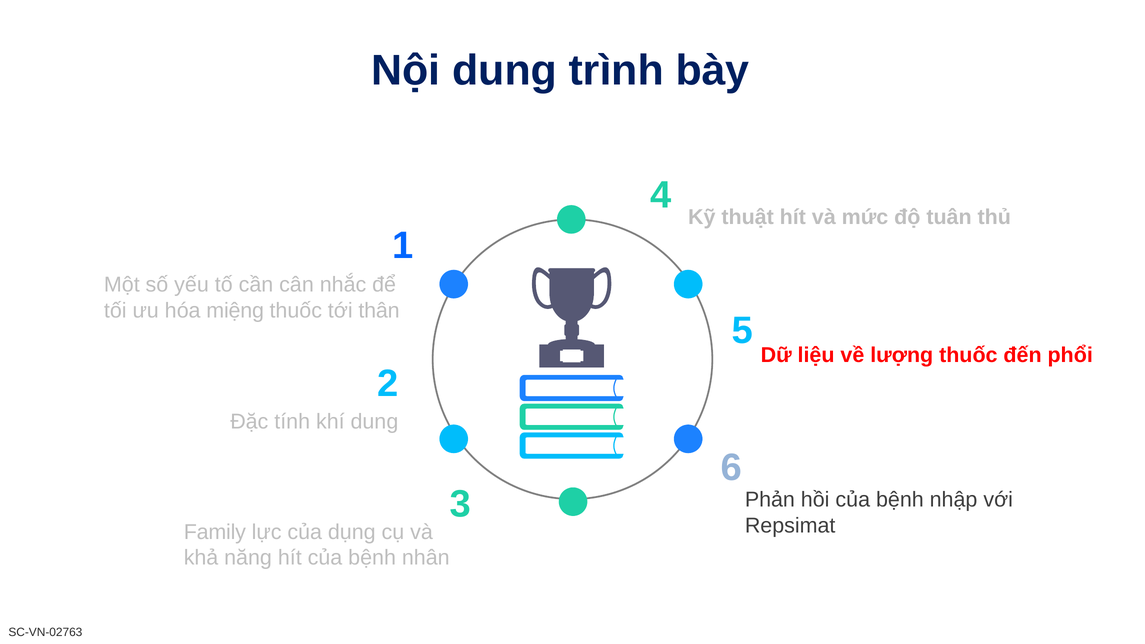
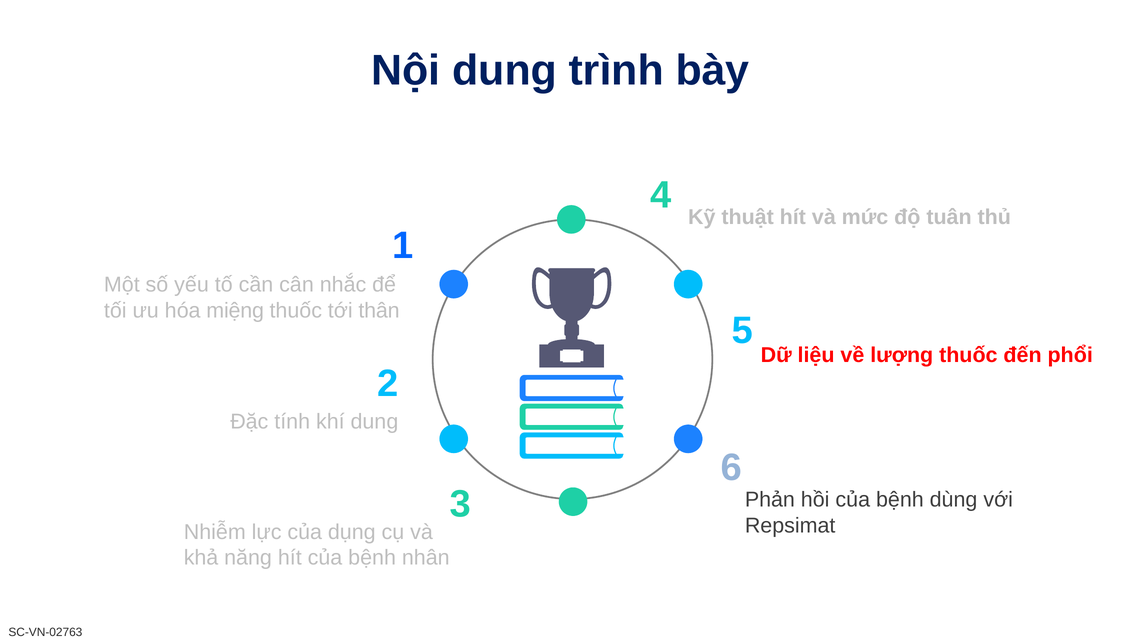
nhập: nhập -> dùng
Family: Family -> Nhiễm
